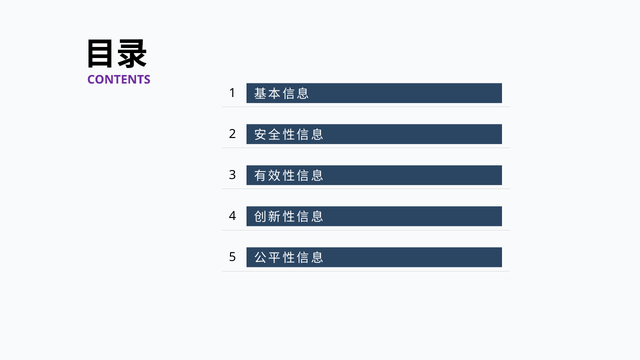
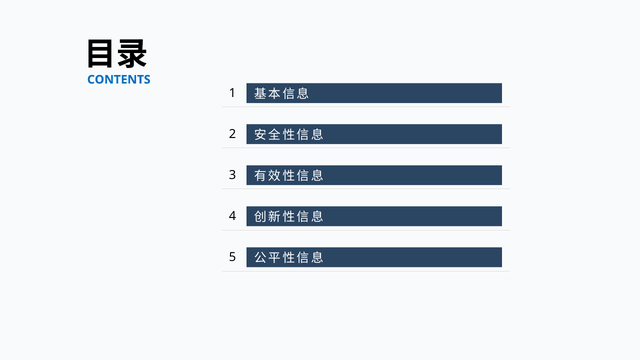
CONTENTS colour: purple -> blue
